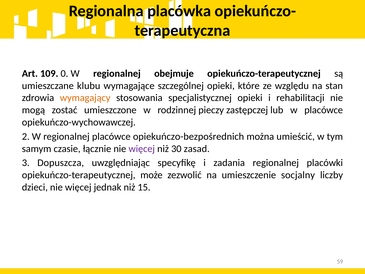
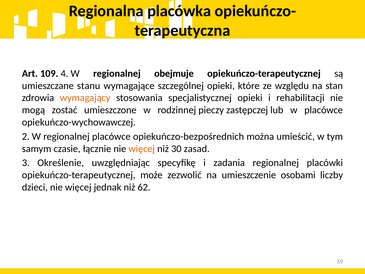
0: 0 -> 4
klubu: klubu -> stanu
więcej at (142, 149) colour: purple -> orange
Dopuszcza: Dopuszcza -> Określenie
socjalny: socjalny -> osobami
15: 15 -> 62
